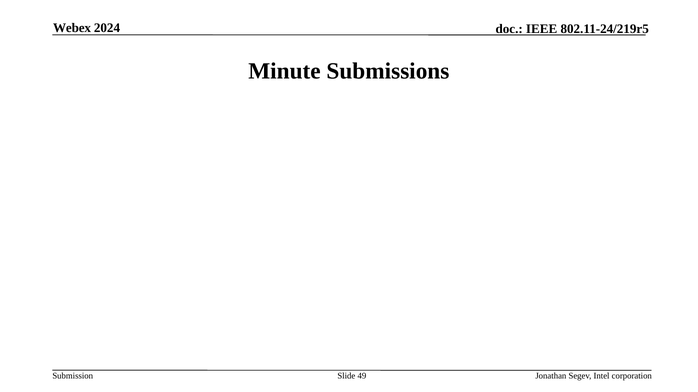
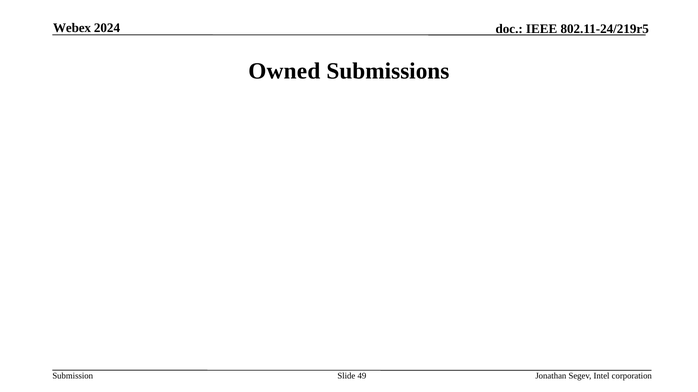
Minute: Minute -> Owned
